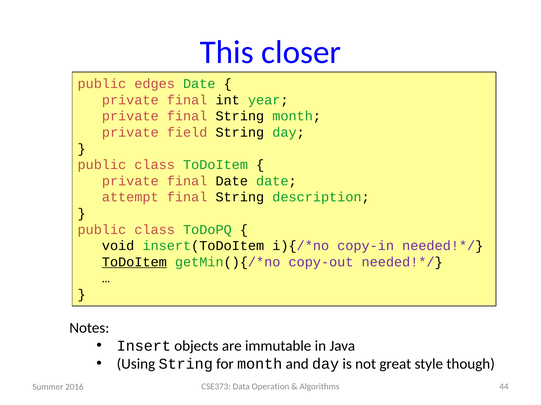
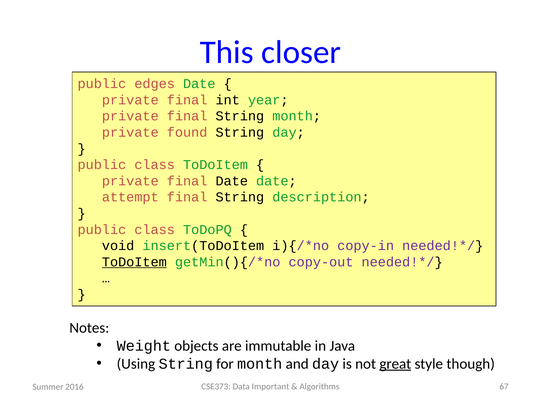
field: field -> found
Insert: Insert -> Weight
great underline: none -> present
Operation: Operation -> Important
44: 44 -> 67
